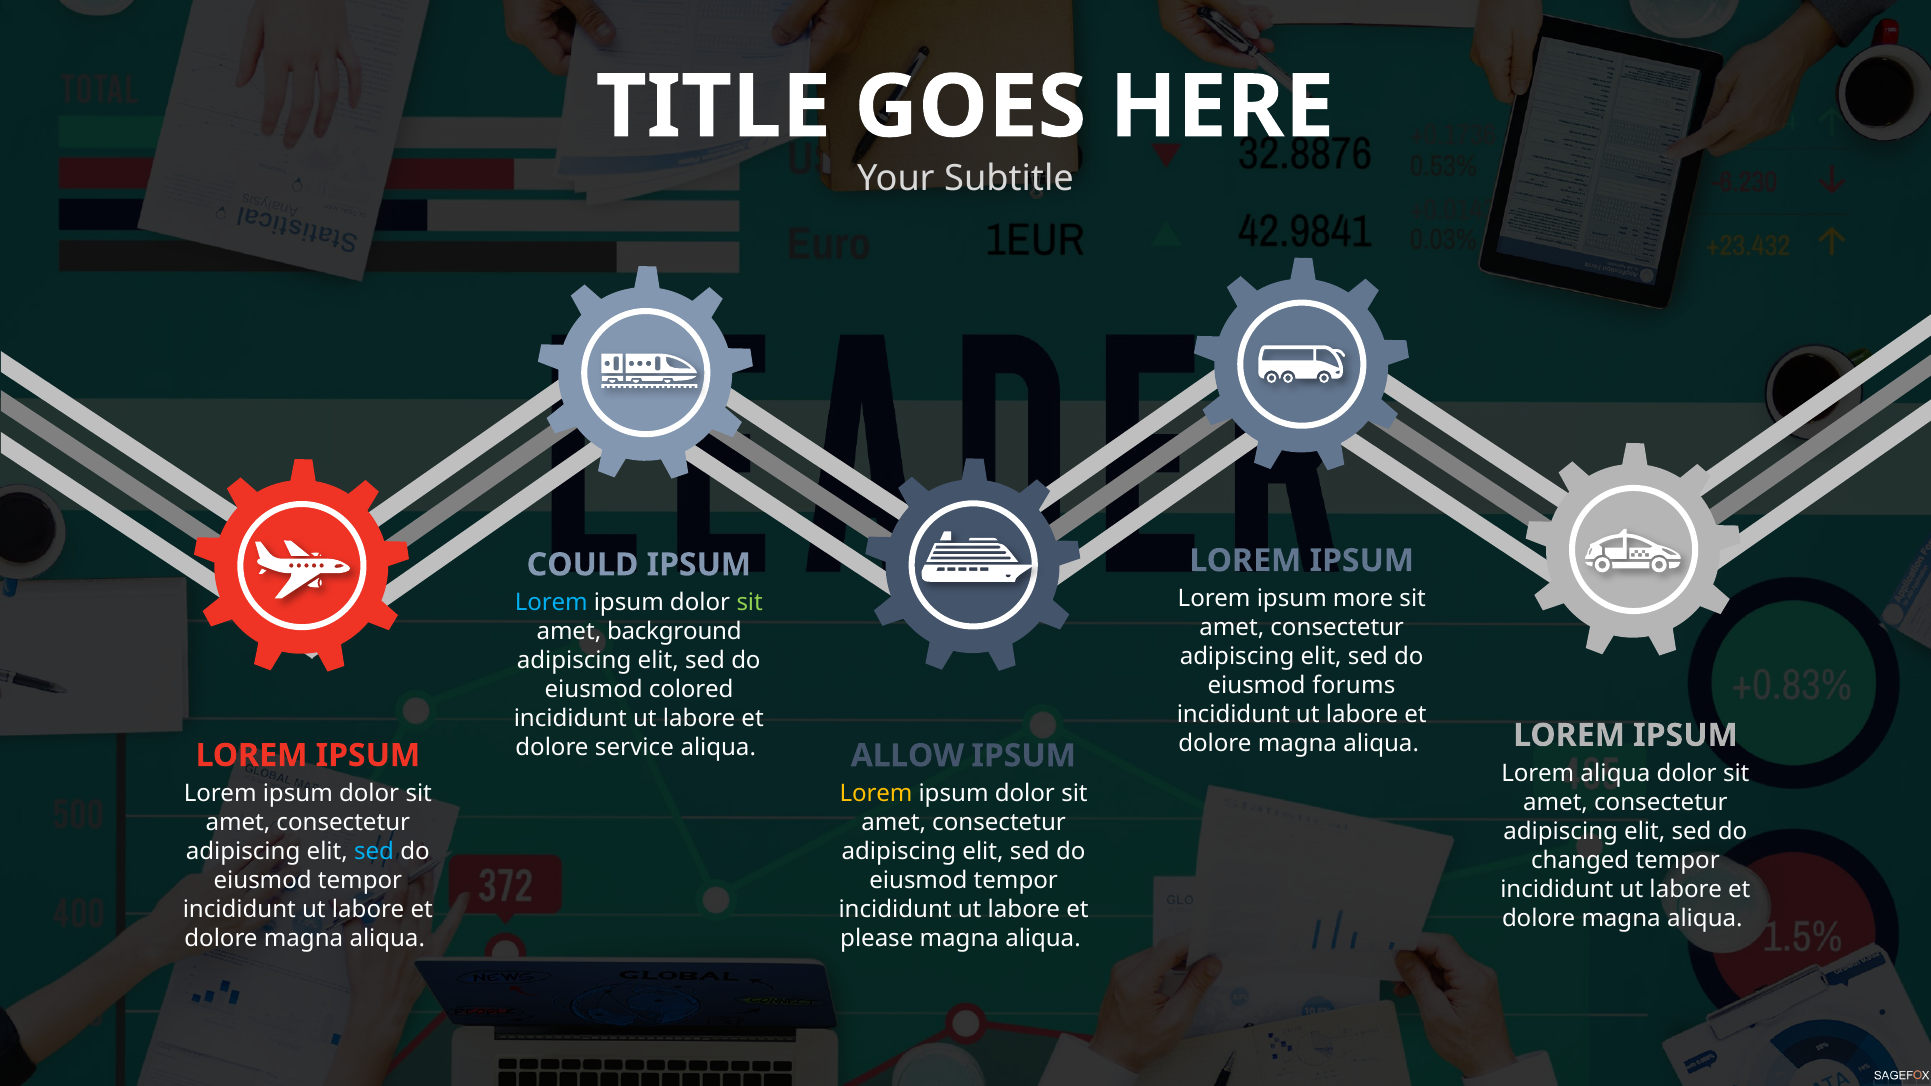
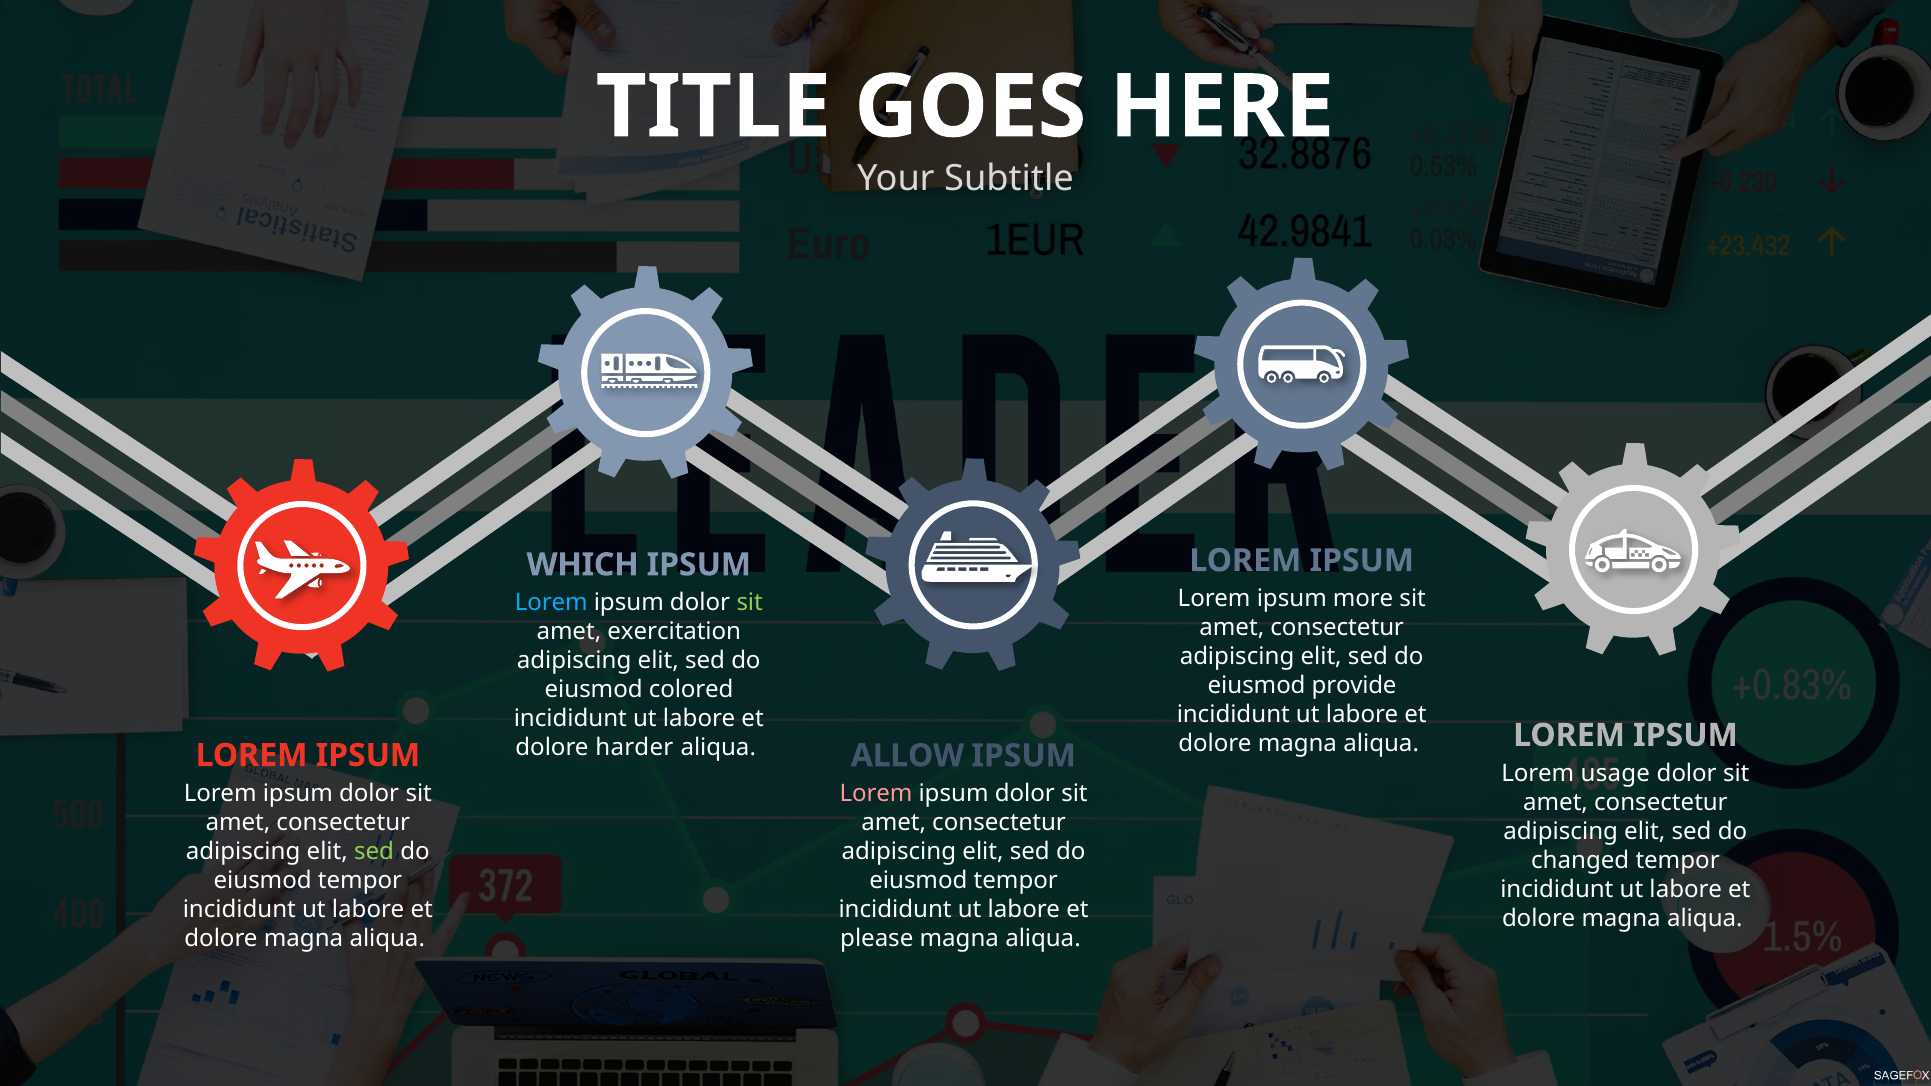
COULD: COULD -> WHICH
background: background -> exercitation
forums: forums -> provide
service: service -> harder
Lorem aliqua: aliqua -> usage
Lorem at (876, 794) colour: yellow -> pink
sed at (374, 852) colour: light blue -> light green
